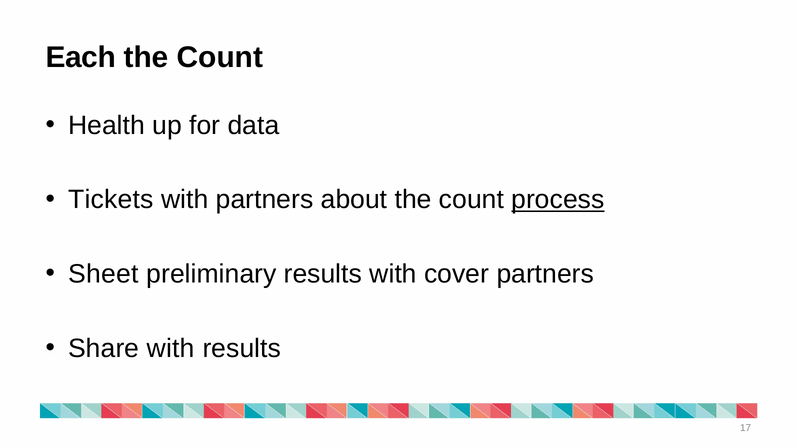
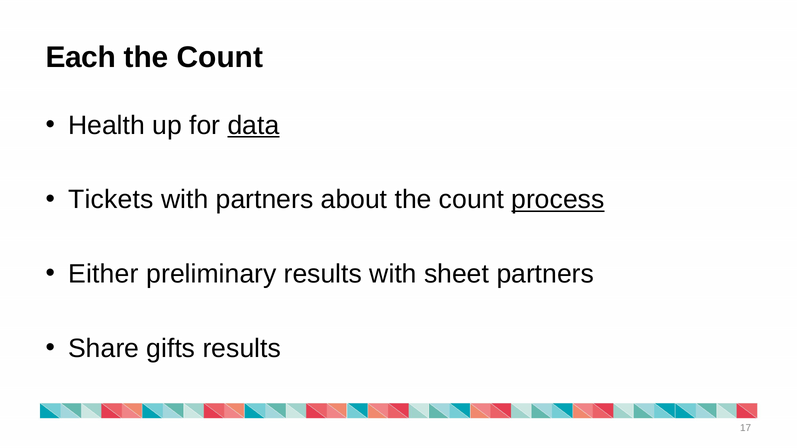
data underline: none -> present
Sheet: Sheet -> Either
cover: cover -> sheet
Share with: with -> gifts
